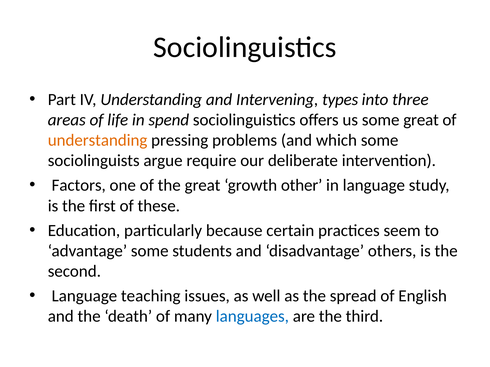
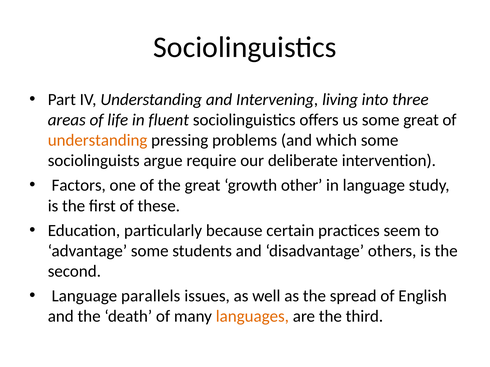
types: types -> living
spend: spend -> fluent
teaching: teaching -> parallels
languages colour: blue -> orange
